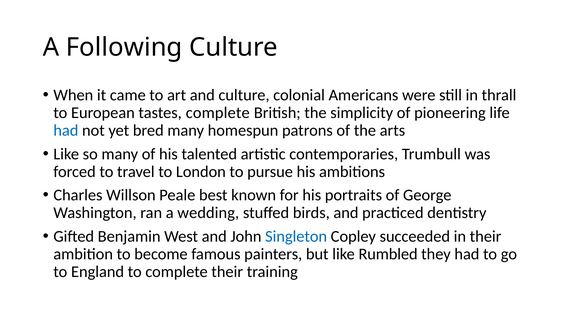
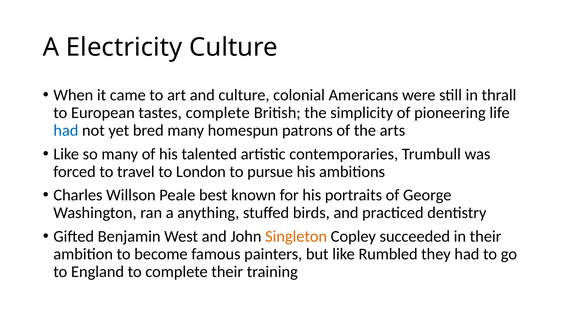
Following: Following -> Electricity
wedding: wedding -> anything
Singleton colour: blue -> orange
